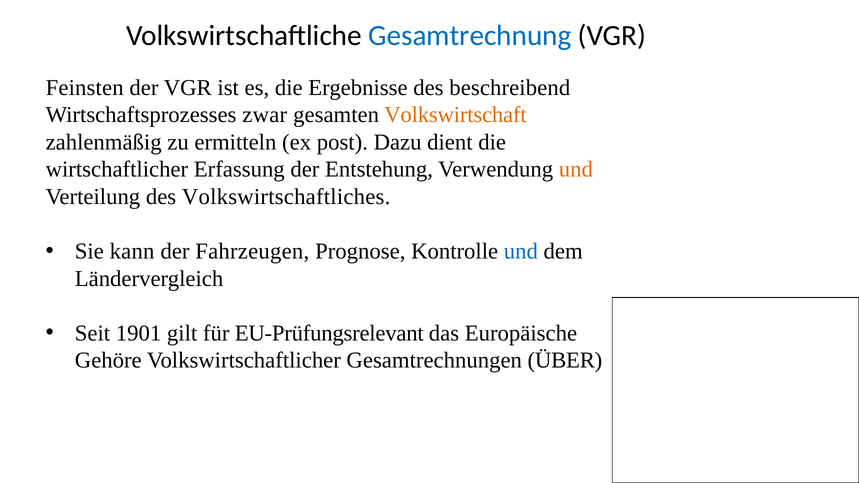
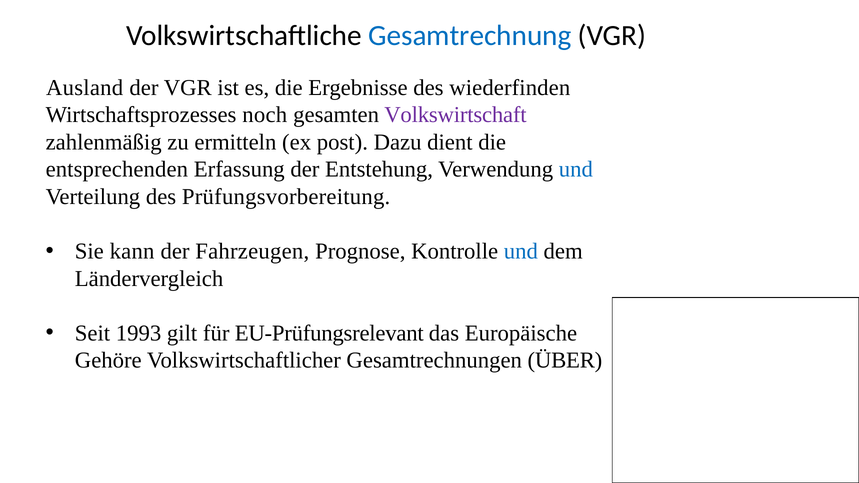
Feinsten: Feinsten -> Ausland
beschreibend: beschreibend -> wiederfinden
zwar: zwar -> noch
Volkswirtschaft colour: orange -> purple
wirtschaftlicher: wirtschaftlicher -> entsprechenden
und at (576, 170) colour: orange -> blue
Volkswirtschaftliches: Volkswirtschaftliches -> Prüfungsvorbereitung
1901: 1901 -> 1993
